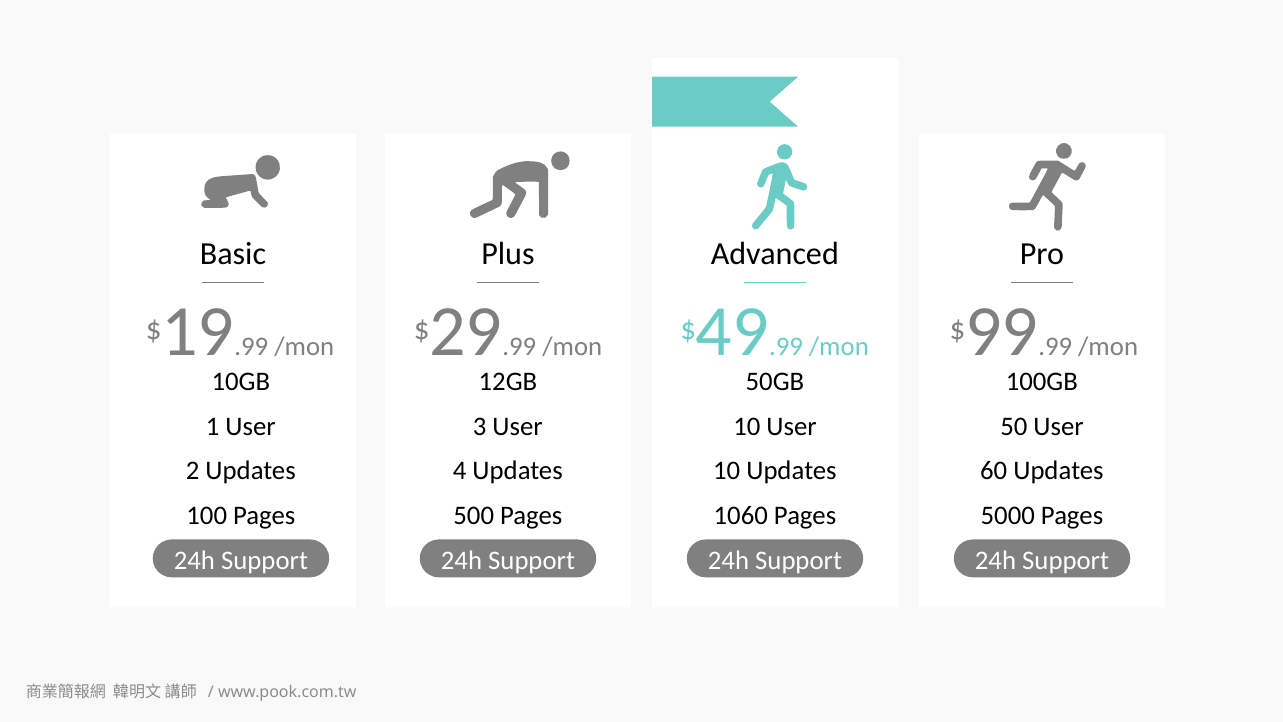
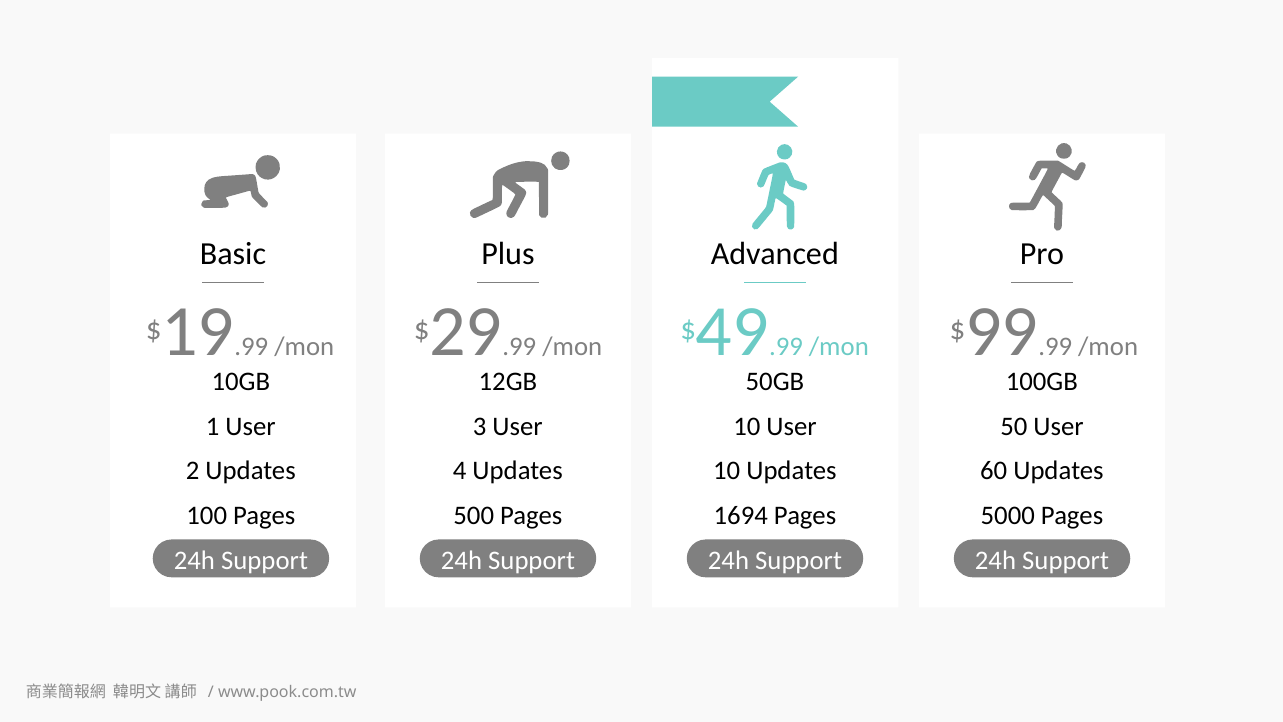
1060: 1060 -> 1694
